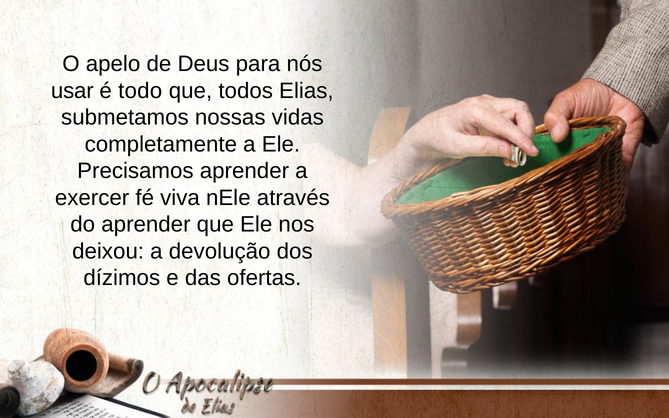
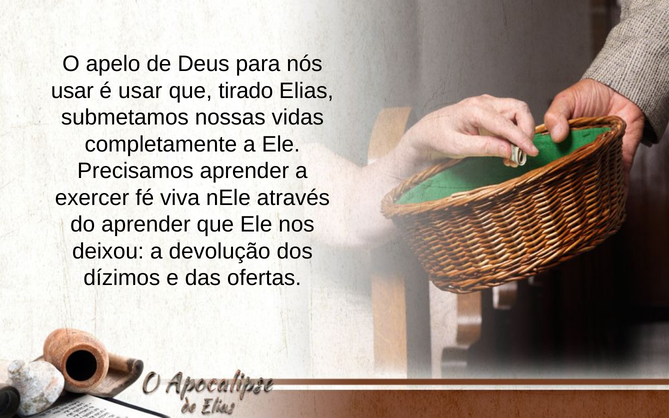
é todo: todo -> usar
todos: todos -> tirado
